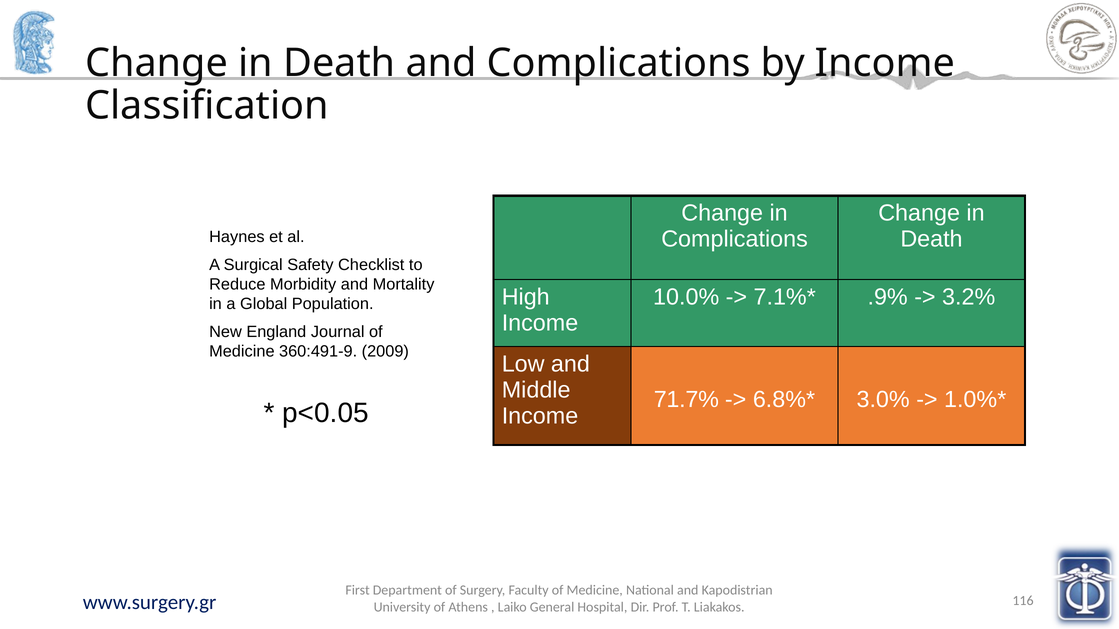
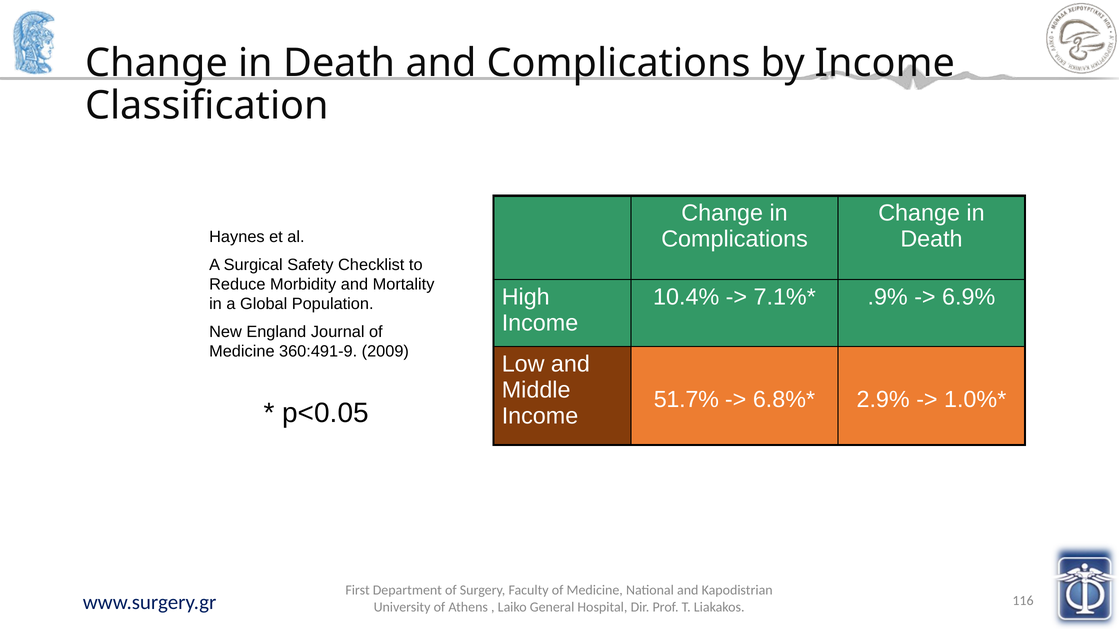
10.0%: 10.0% -> 10.4%
3.2%: 3.2% -> 6.9%
71.7%: 71.7% -> 51.7%
3.0%: 3.0% -> 2.9%
